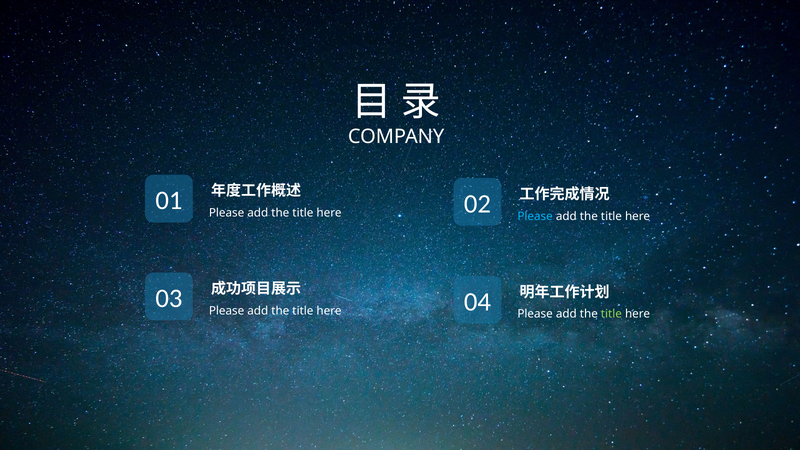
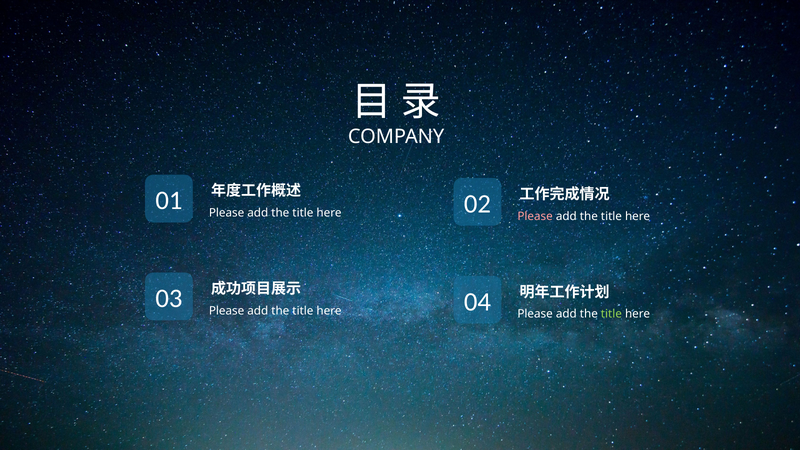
Please at (535, 216) colour: light blue -> pink
